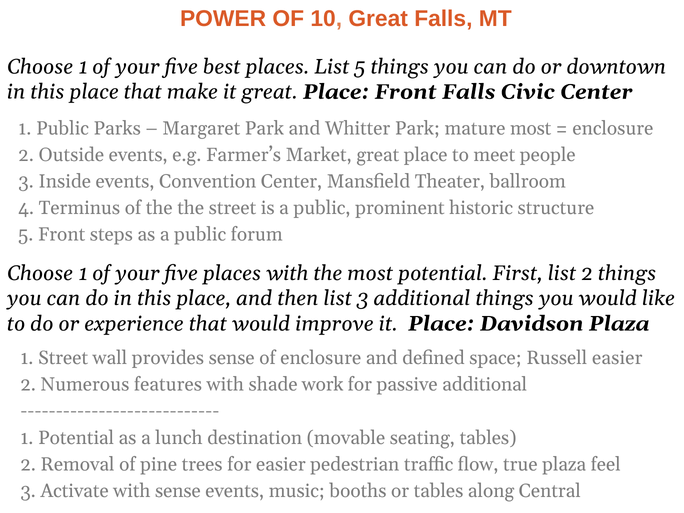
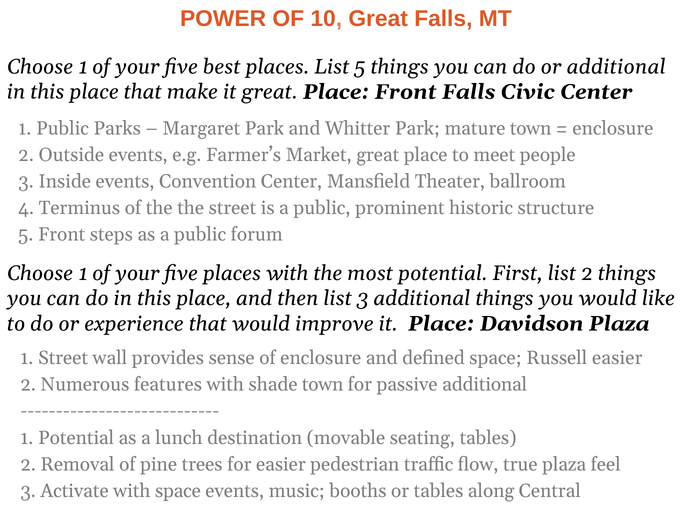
or downtown: downtown -> additional
mature most: most -> town
shade work: work -> town
with sense: sense -> space
